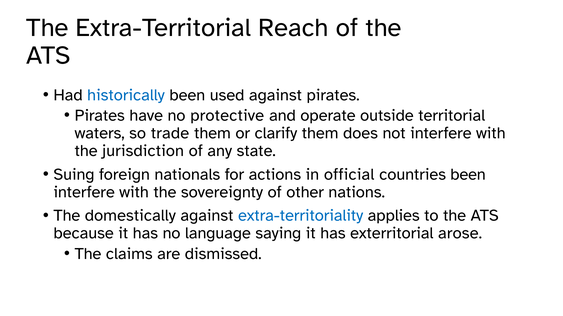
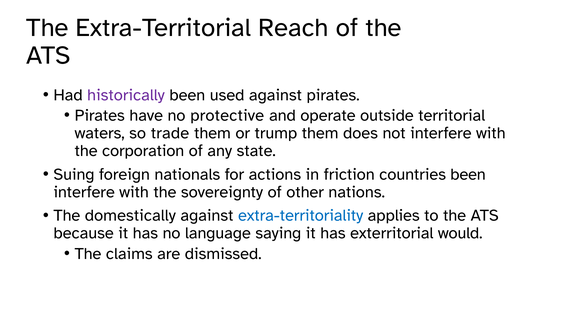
historically colour: blue -> purple
clarify: clarify -> trump
jurisdiction: jurisdiction -> corporation
official: official -> friction
arose: arose -> would
